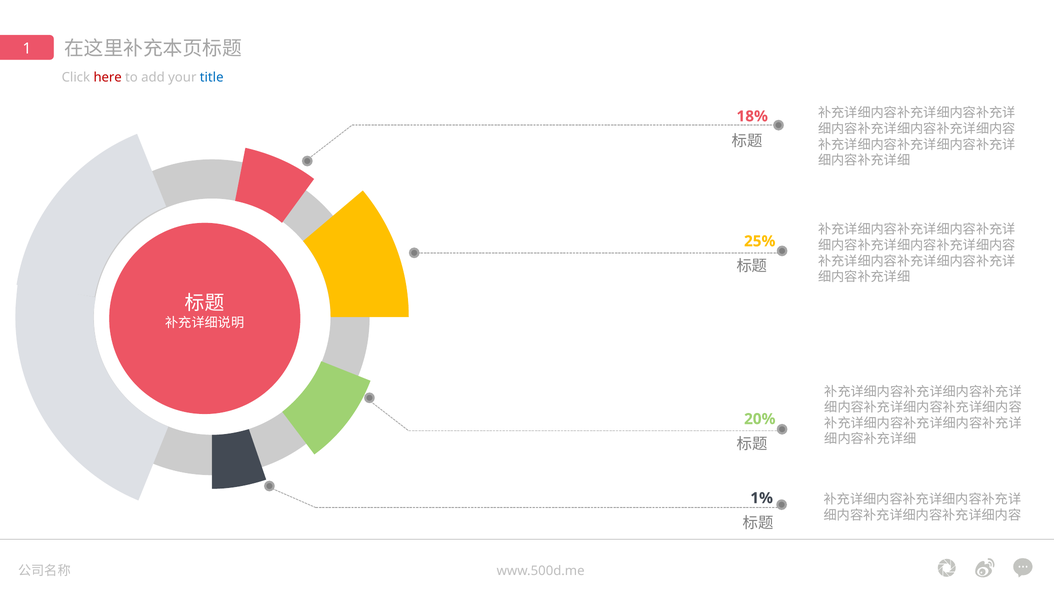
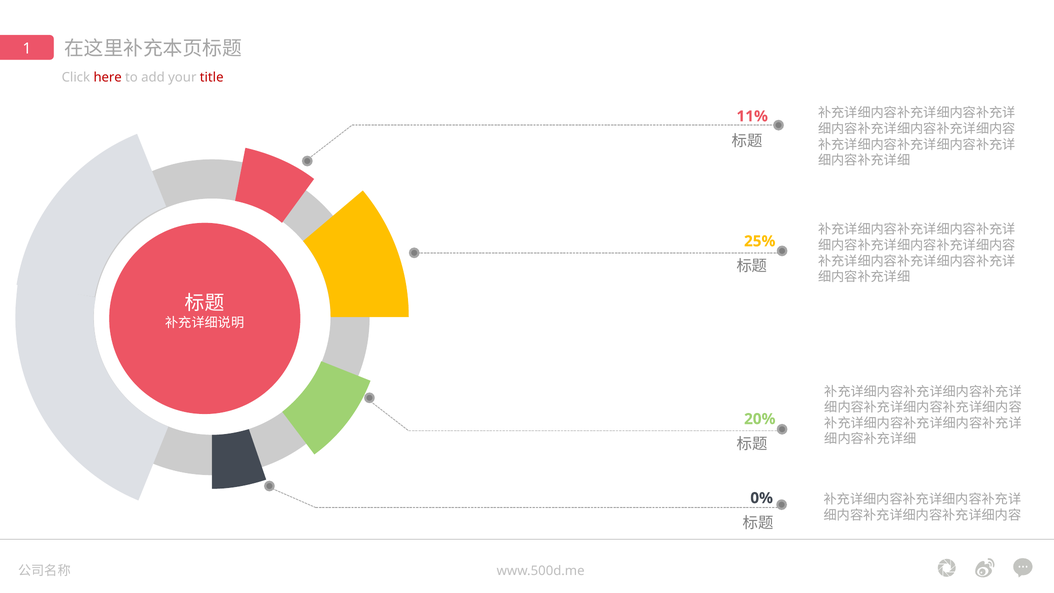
title colour: blue -> red
18%: 18% -> 11%
1%: 1% -> 0%
